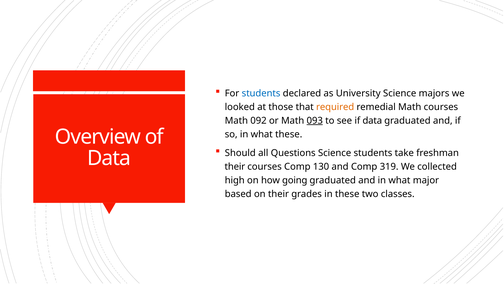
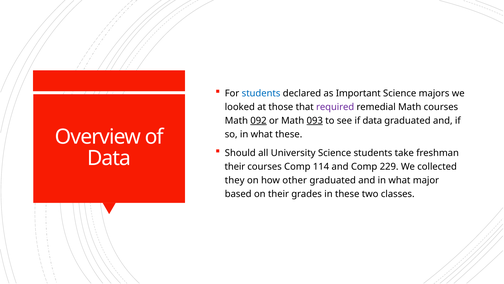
University: University -> Important
required colour: orange -> purple
092 underline: none -> present
Questions: Questions -> University
130: 130 -> 114
319: 319 -> 229
high: high -> they
going: going -> other
